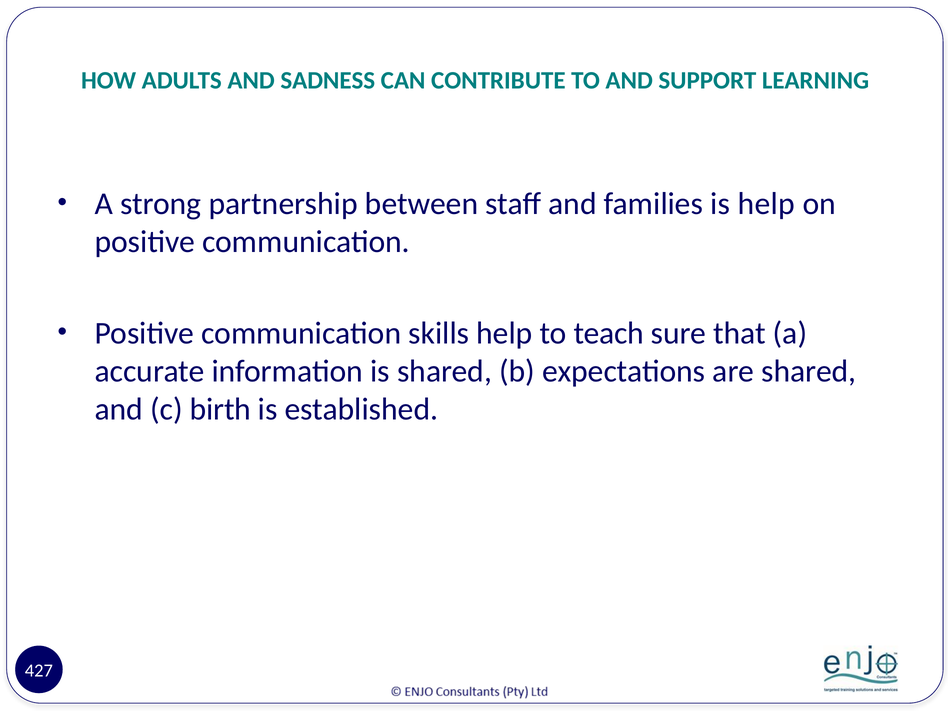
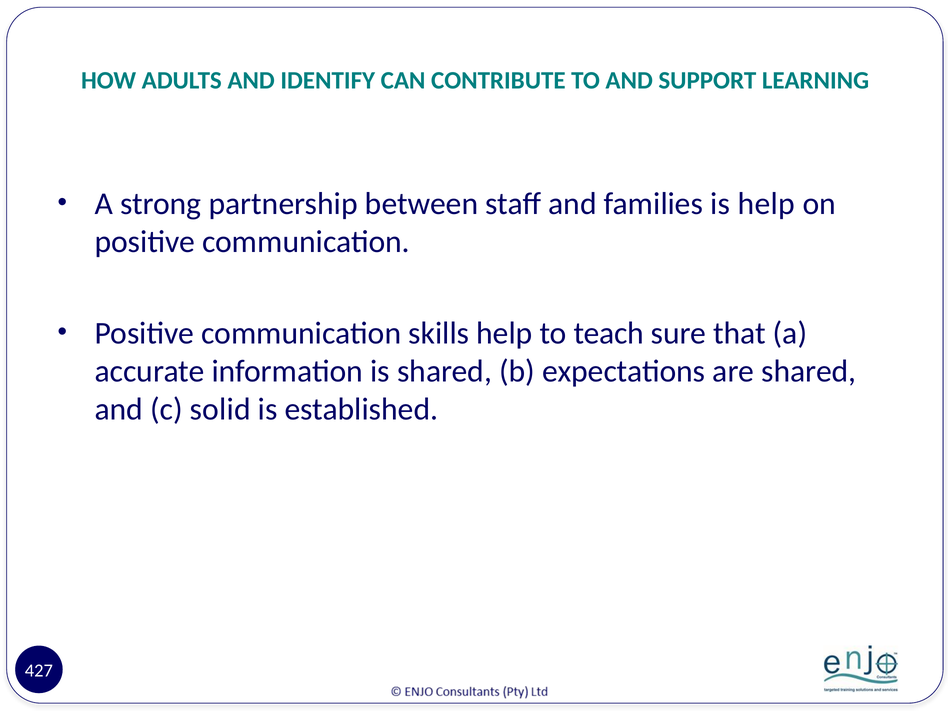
SADNESS: SADNESS -> IDENTIFY
birth: birth -> solid
